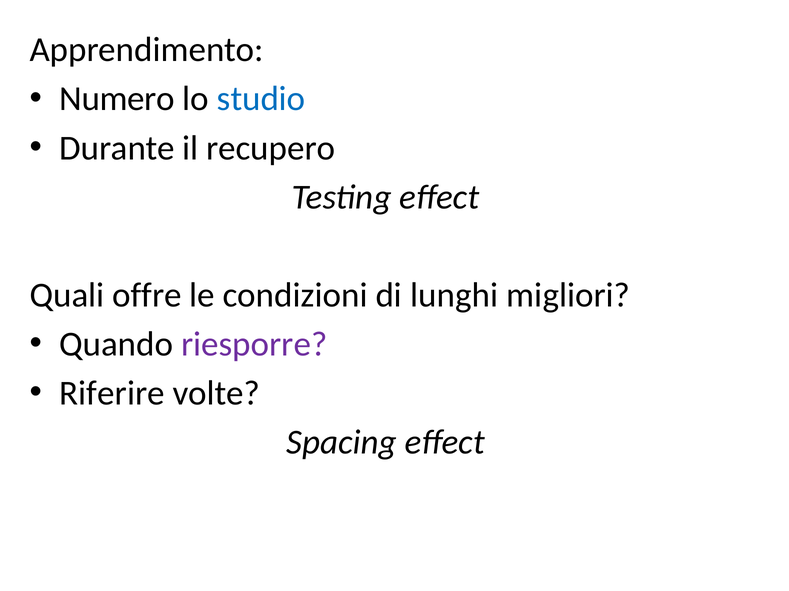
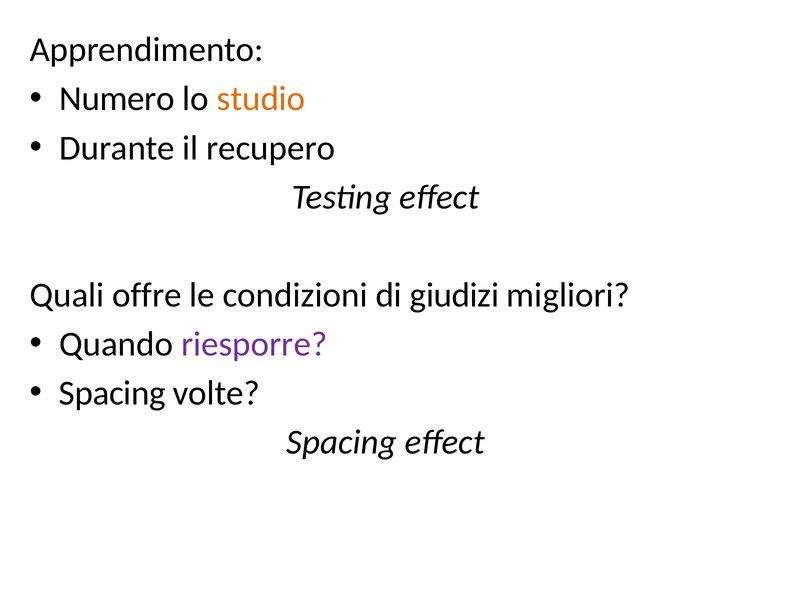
studio colour: blue -> orange
lunghi: lunghi -> giudizi
Riferire at (112, 394): Riferire -> Spacing
